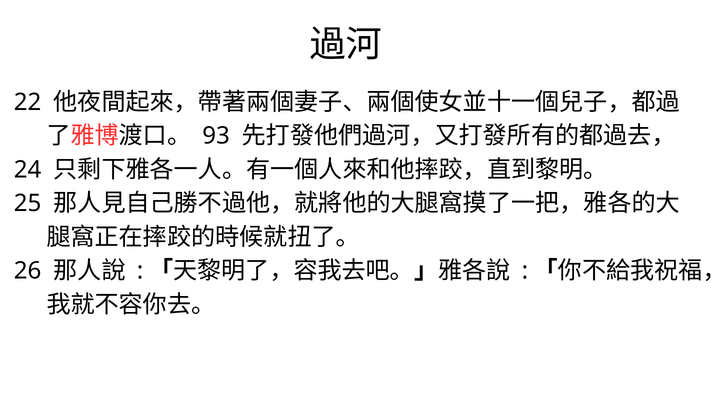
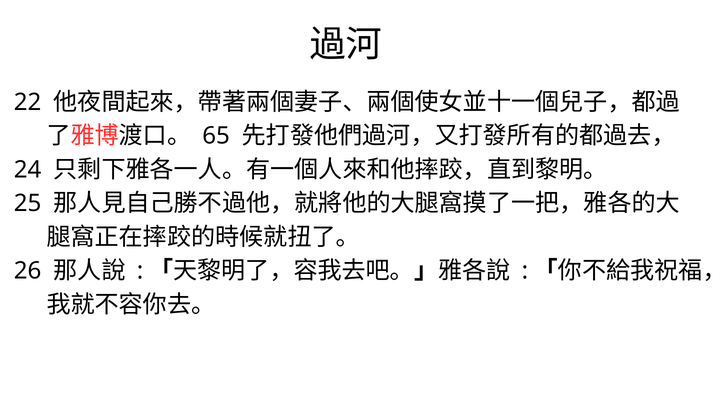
93: 93 -> 65
